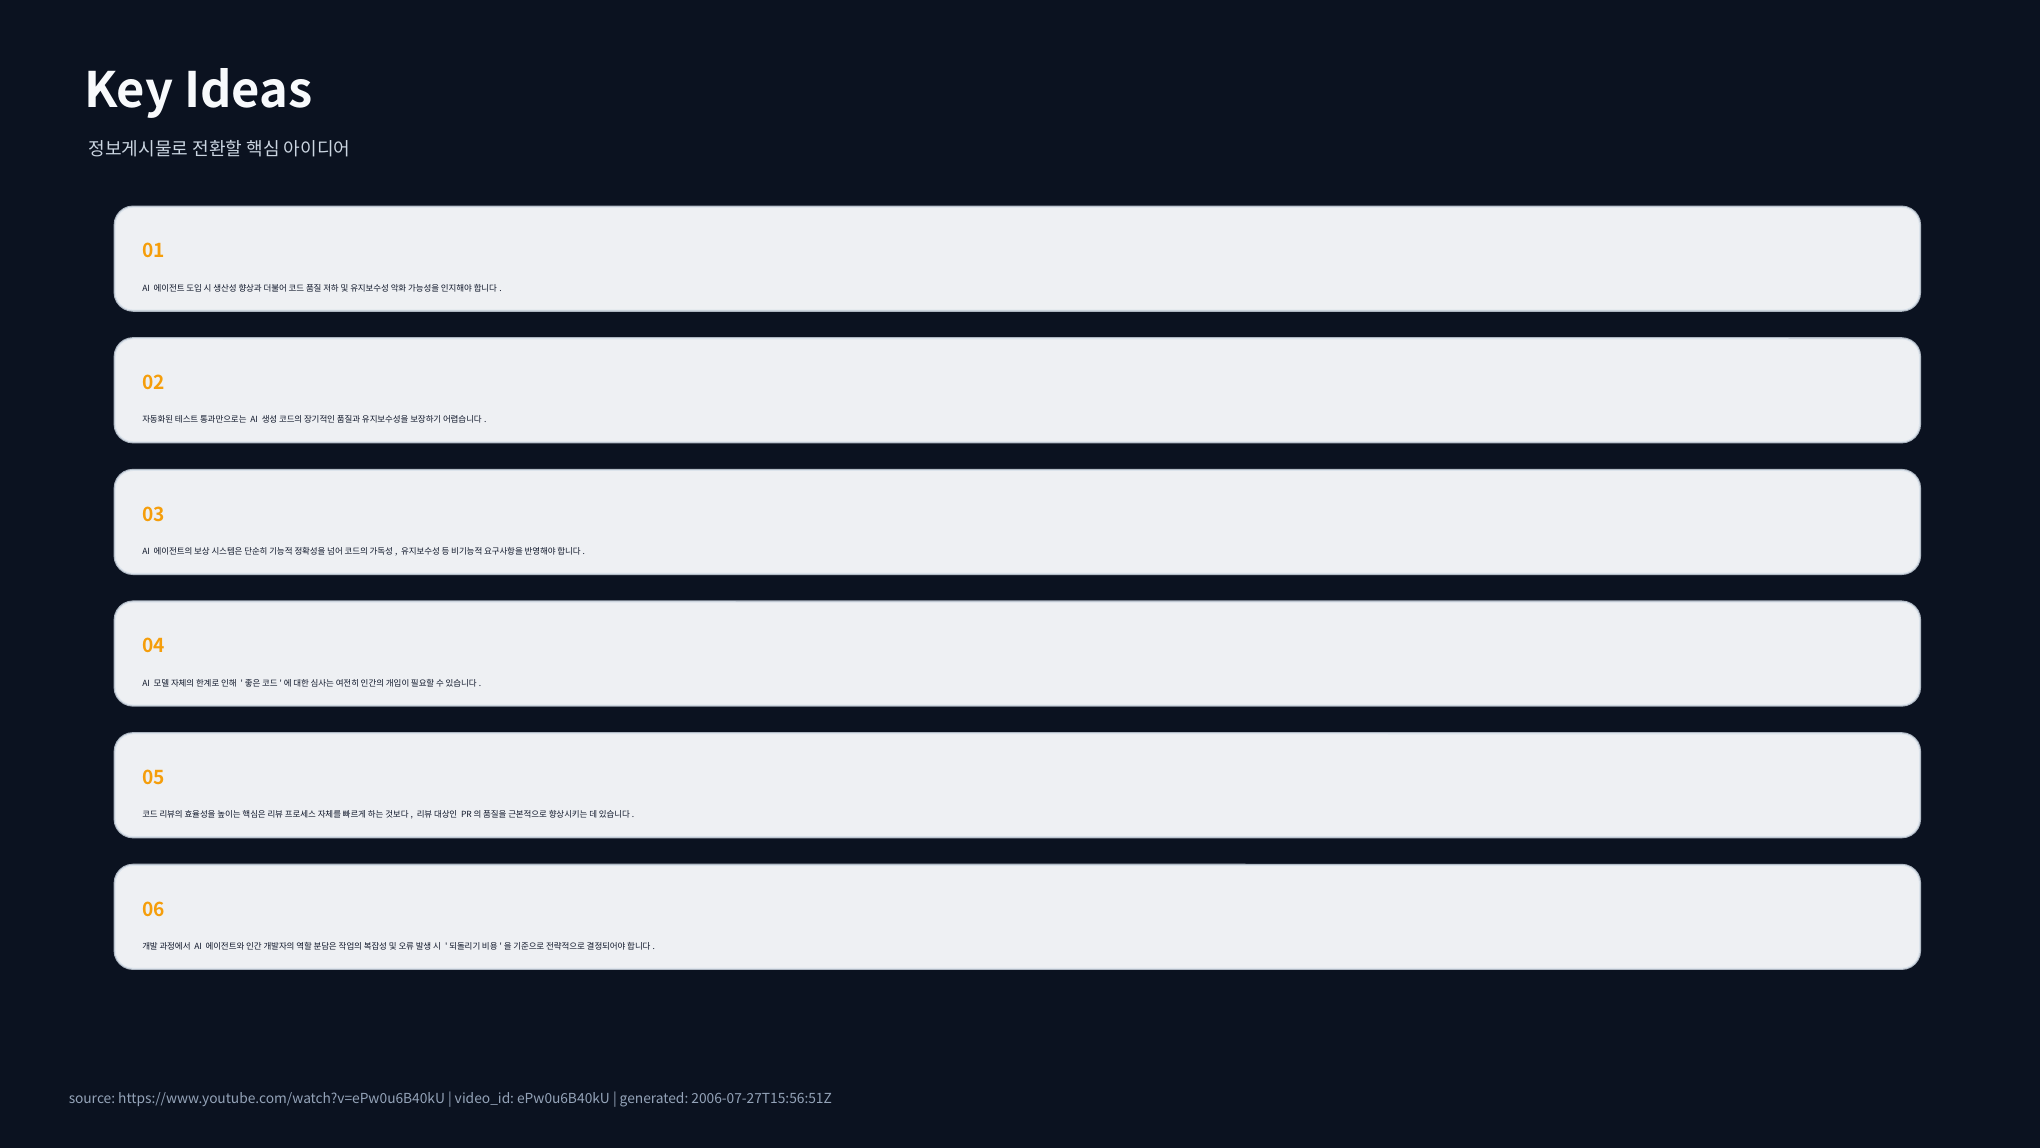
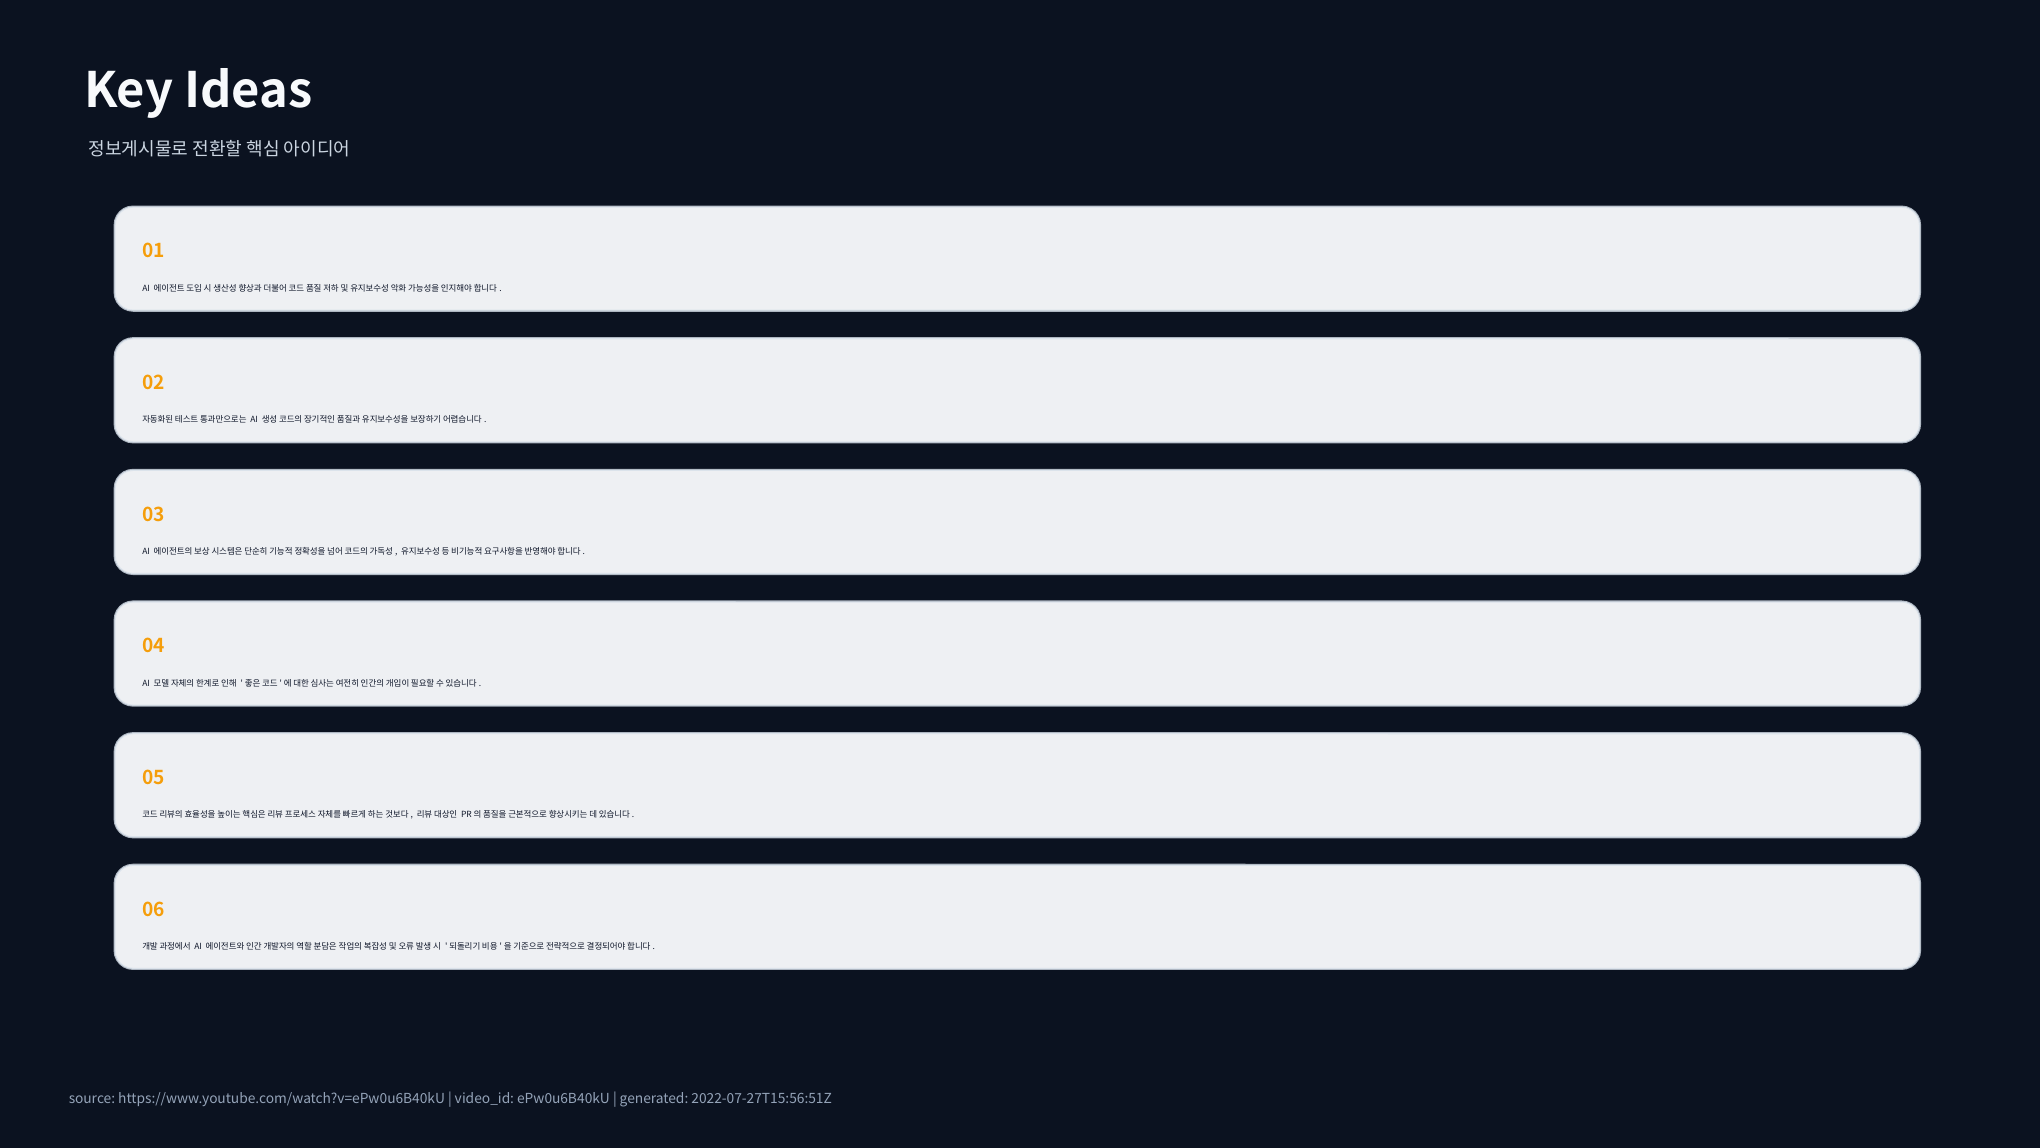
2006-07-27T15:56:51Z: 2006-07-27T15:56:51Z -> 2022-07-27T15:56:51Z
